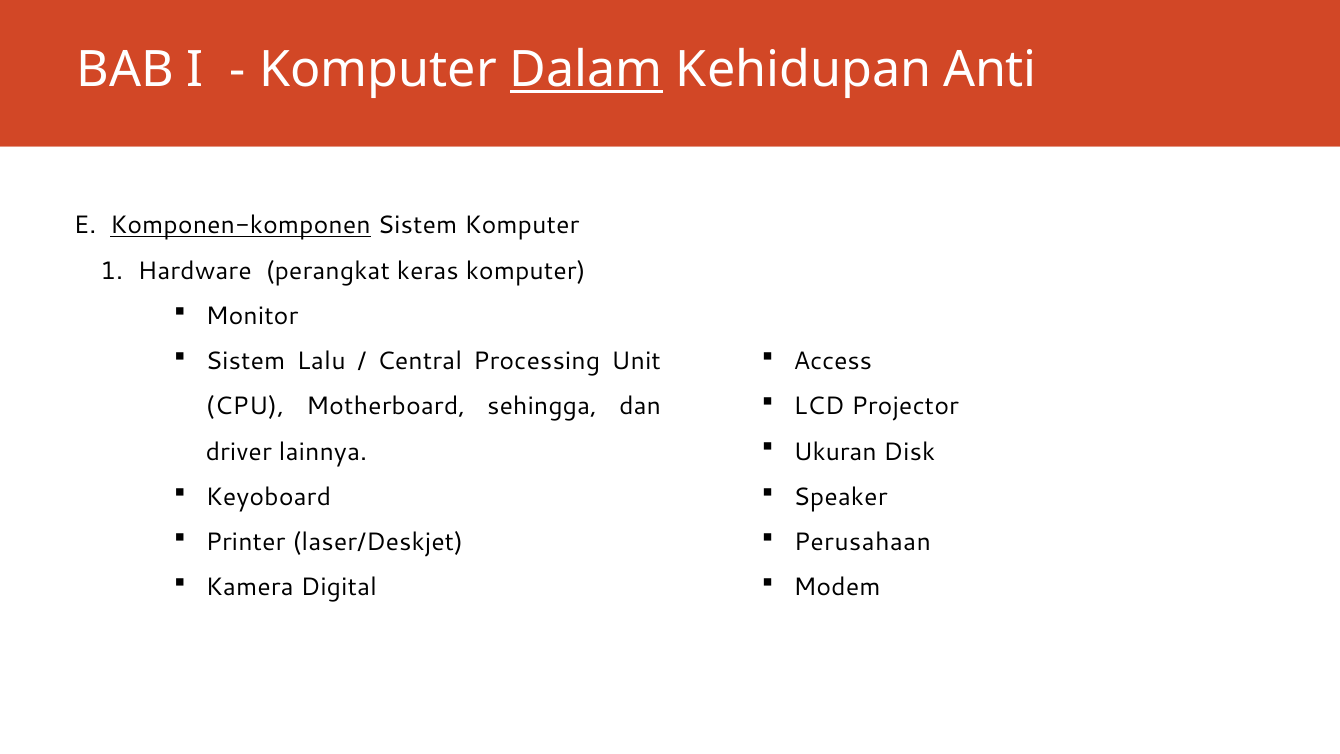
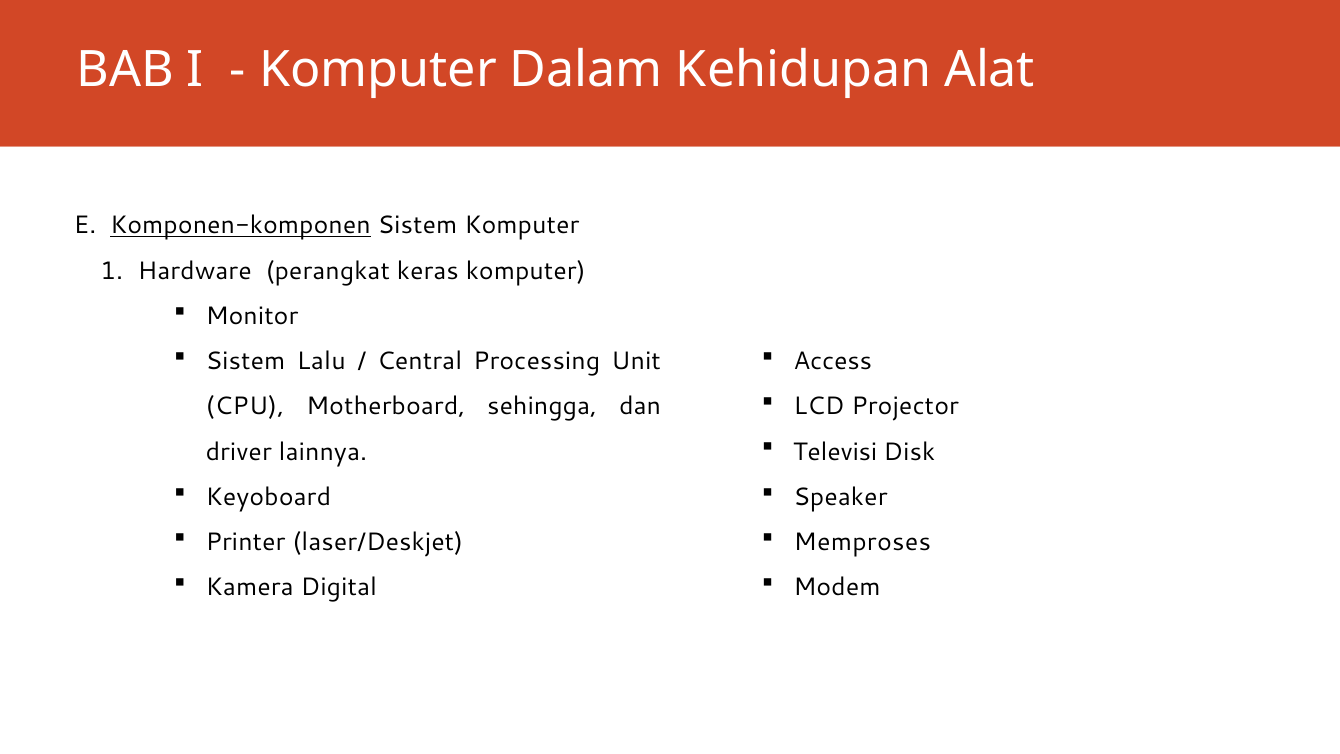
Dalam underline: present -> none
Anti: Anti -> Alat
Ukuran: Ukuran -> Televisi
Perusahaan: Perusahaan -> Memproses
